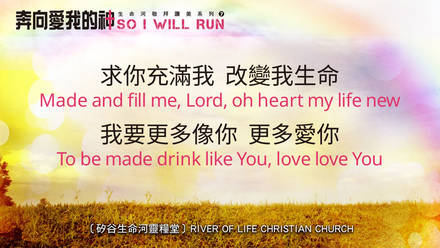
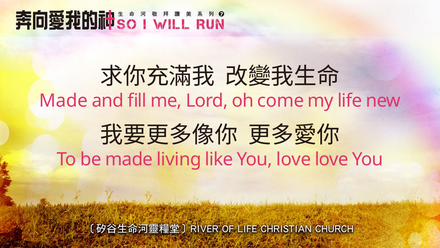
heart: heart -> come
drink: drink -> living
